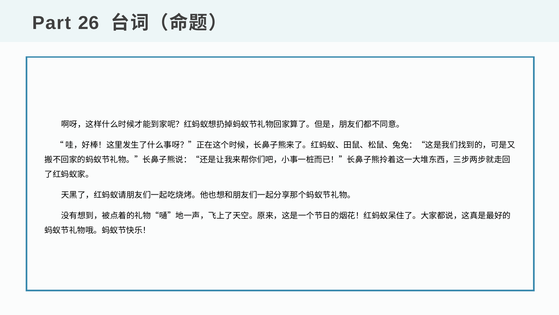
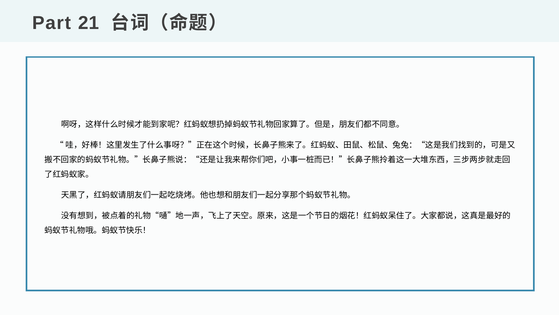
26: 26 -> 21
